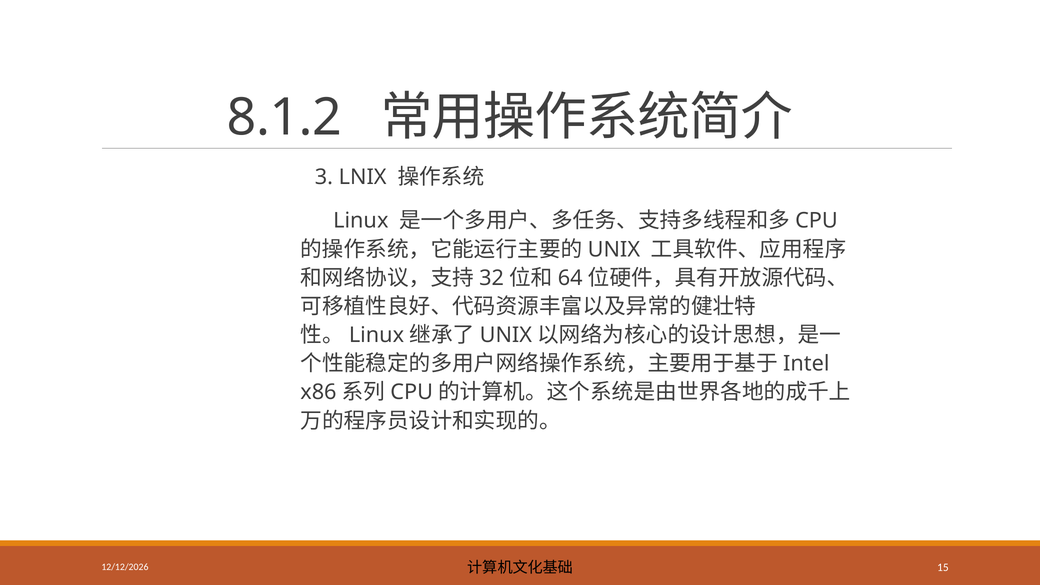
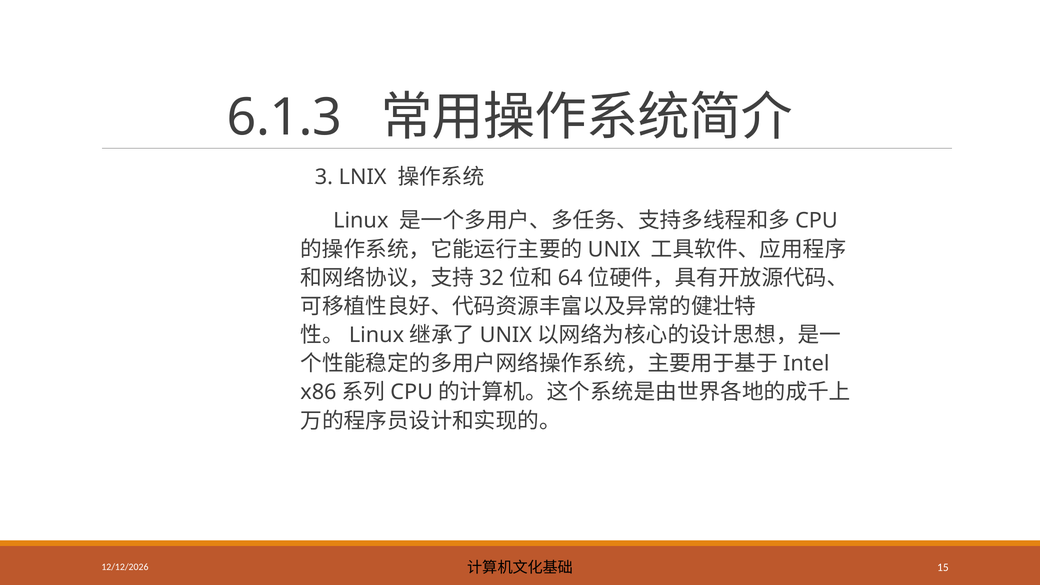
8.1.2: 8.1.2 -> 6.1.3
